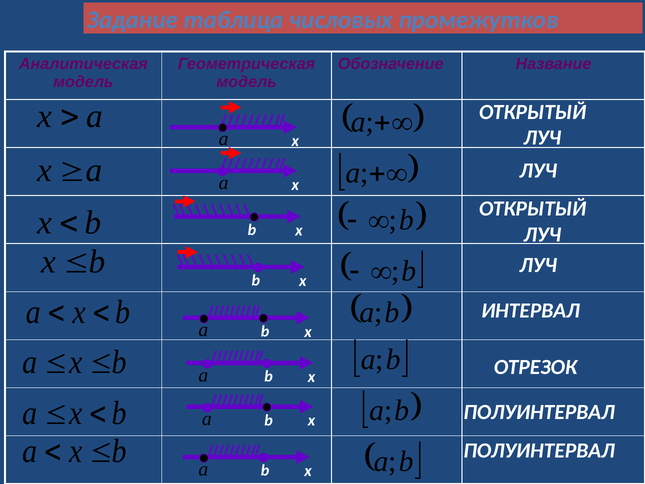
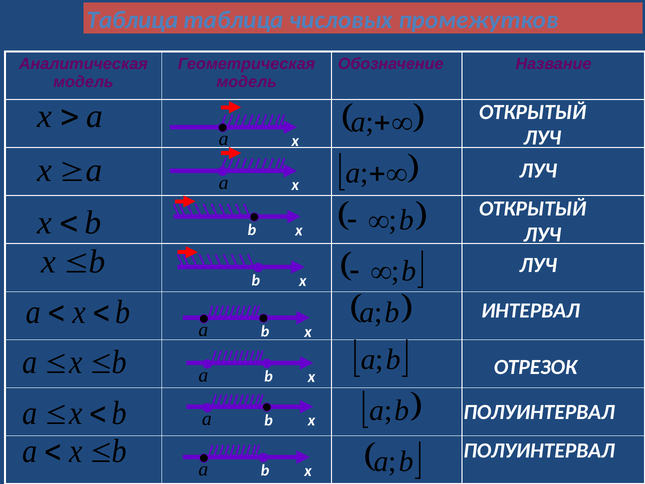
Задание at (133, 20): Задание -> Таблица
